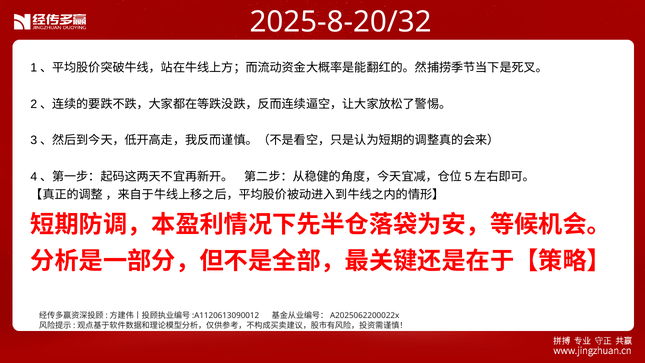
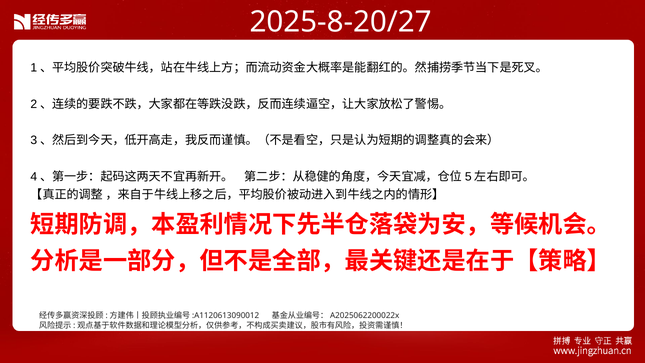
2025-8-20/32: 2025-8-20/32 -> 2025-8-20/27
